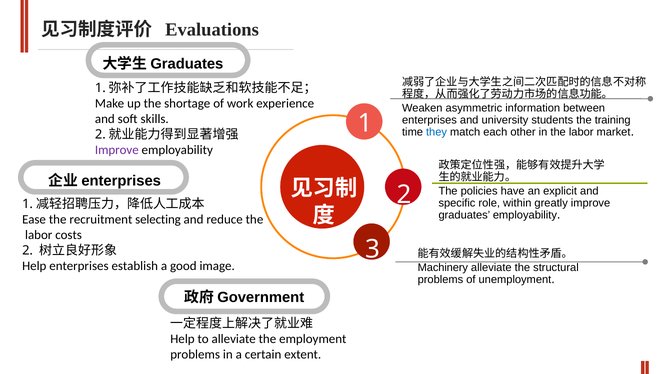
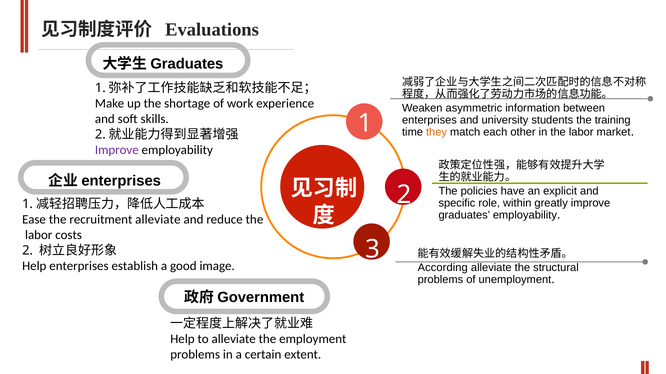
they colour: blue -> orange
recruitment selecting: selecting -> alleviate
Machinery: Machinery -> According
